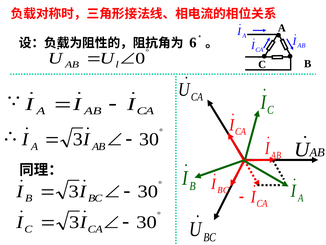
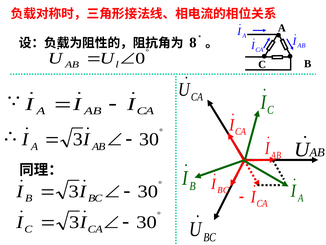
6: 6 -> 8
